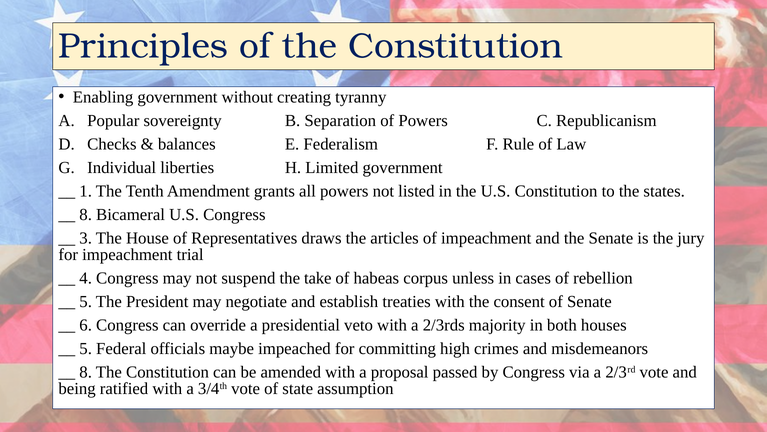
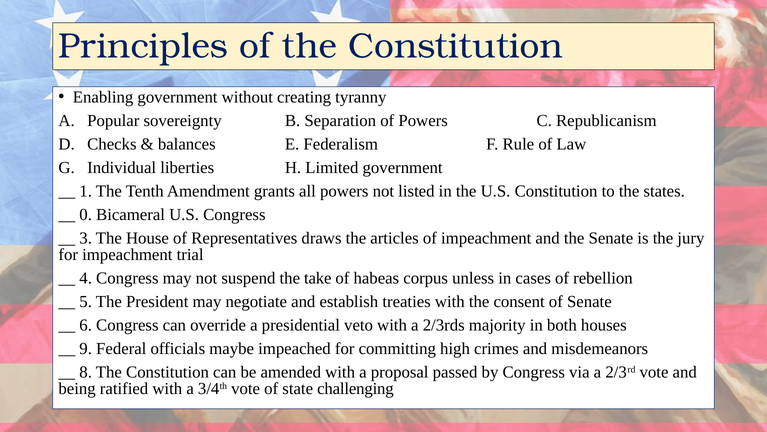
8 at (86, 215): 8 -> 0
5 at (86, 348): 5 -> 9
assumption: assumption -> challenging
